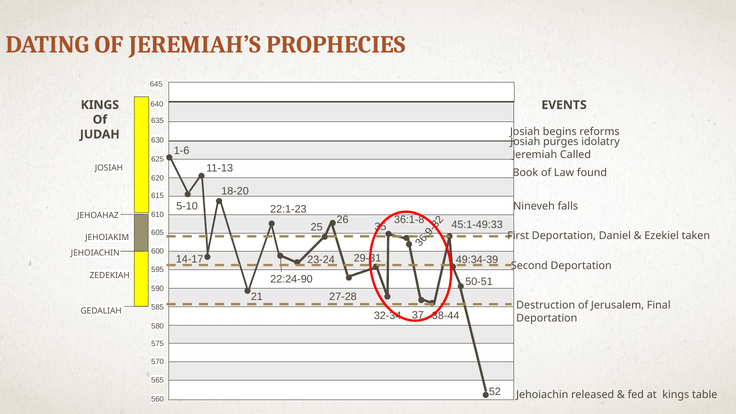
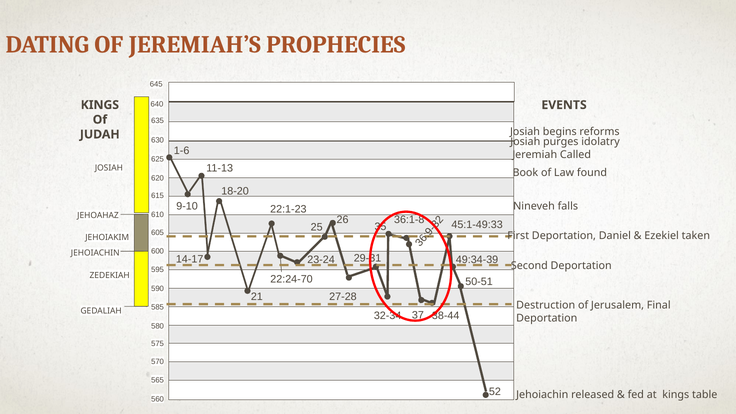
5-10: 5-10 -> 9-10
22:24-90: 22:24-90 -> 22:24-70
